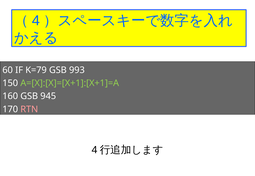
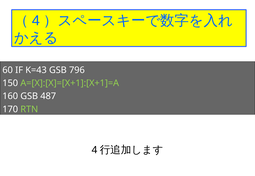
K=79: K=79 -> K=43
993: 993 -> 796
945: 945 -> 487
RTN colour: pink -> light green
